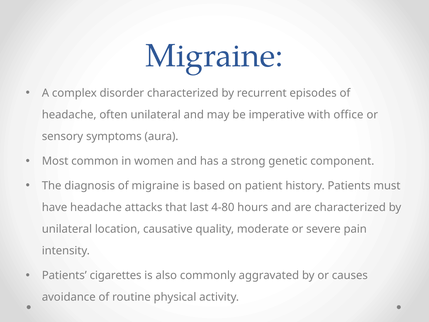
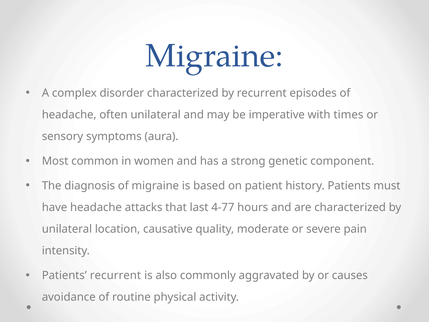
office: office -> times
4-80: 4-80 -> 4-77
Patients cigarettes: cigarettes -> recurrent
